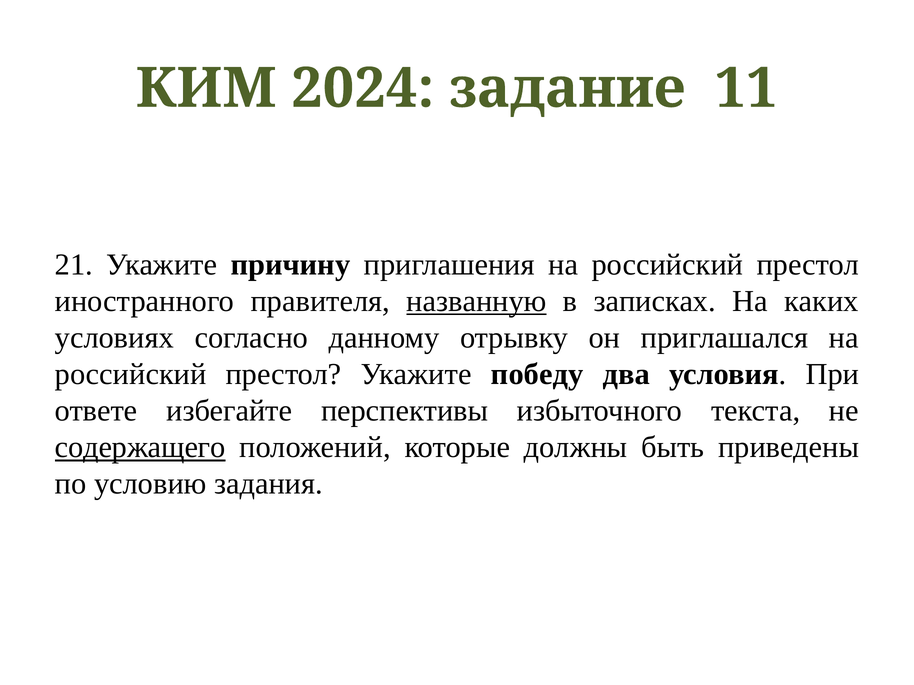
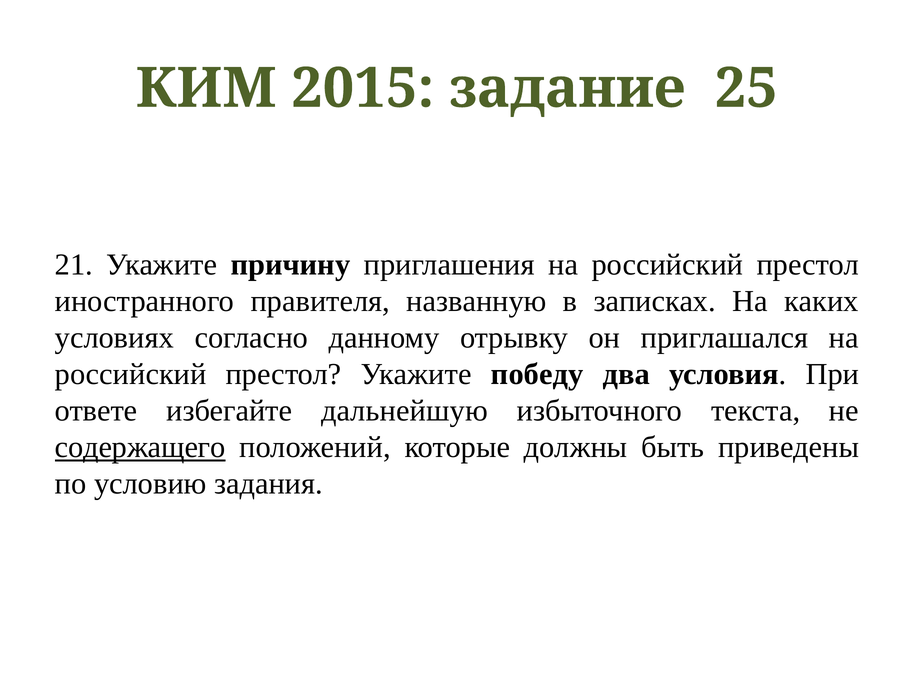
2024: 2024 -> 2015
11: 11 -> 25
названную underline: present -> none
перспективы: перспективы -> дальнейшую
